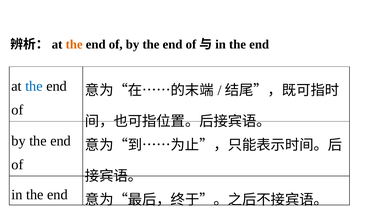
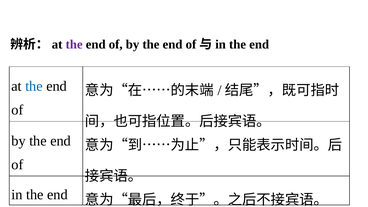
the at (74, 44) colour: orange -> purple
